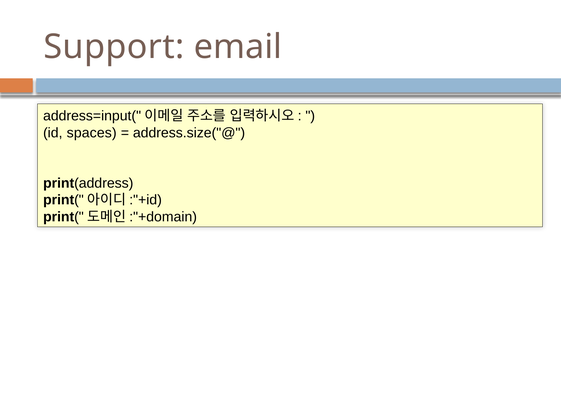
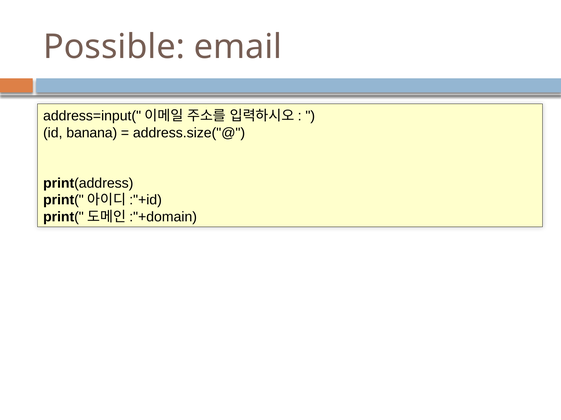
Support: Support -> Possible
spaces: spaces -> banana
